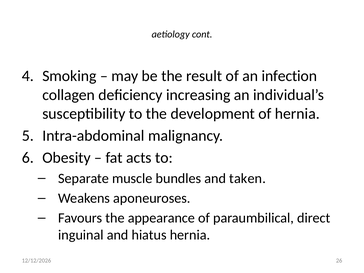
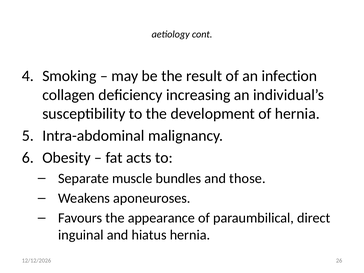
taken: taken -> those
